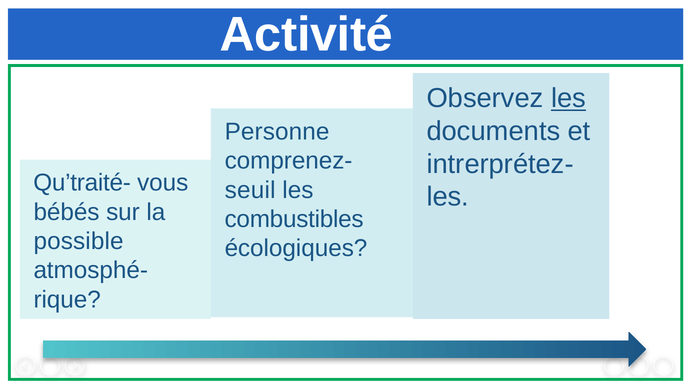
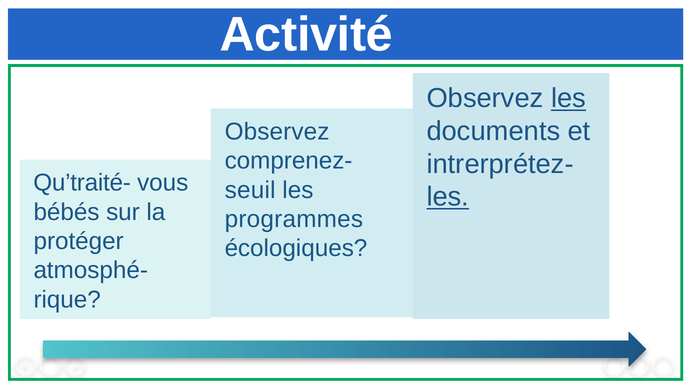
Personne at (277, 131): Personne -> Observez
les at (448, 197) underline: none -> present
combustibles: combustibles -> programmes
possible: possible -> protéger
